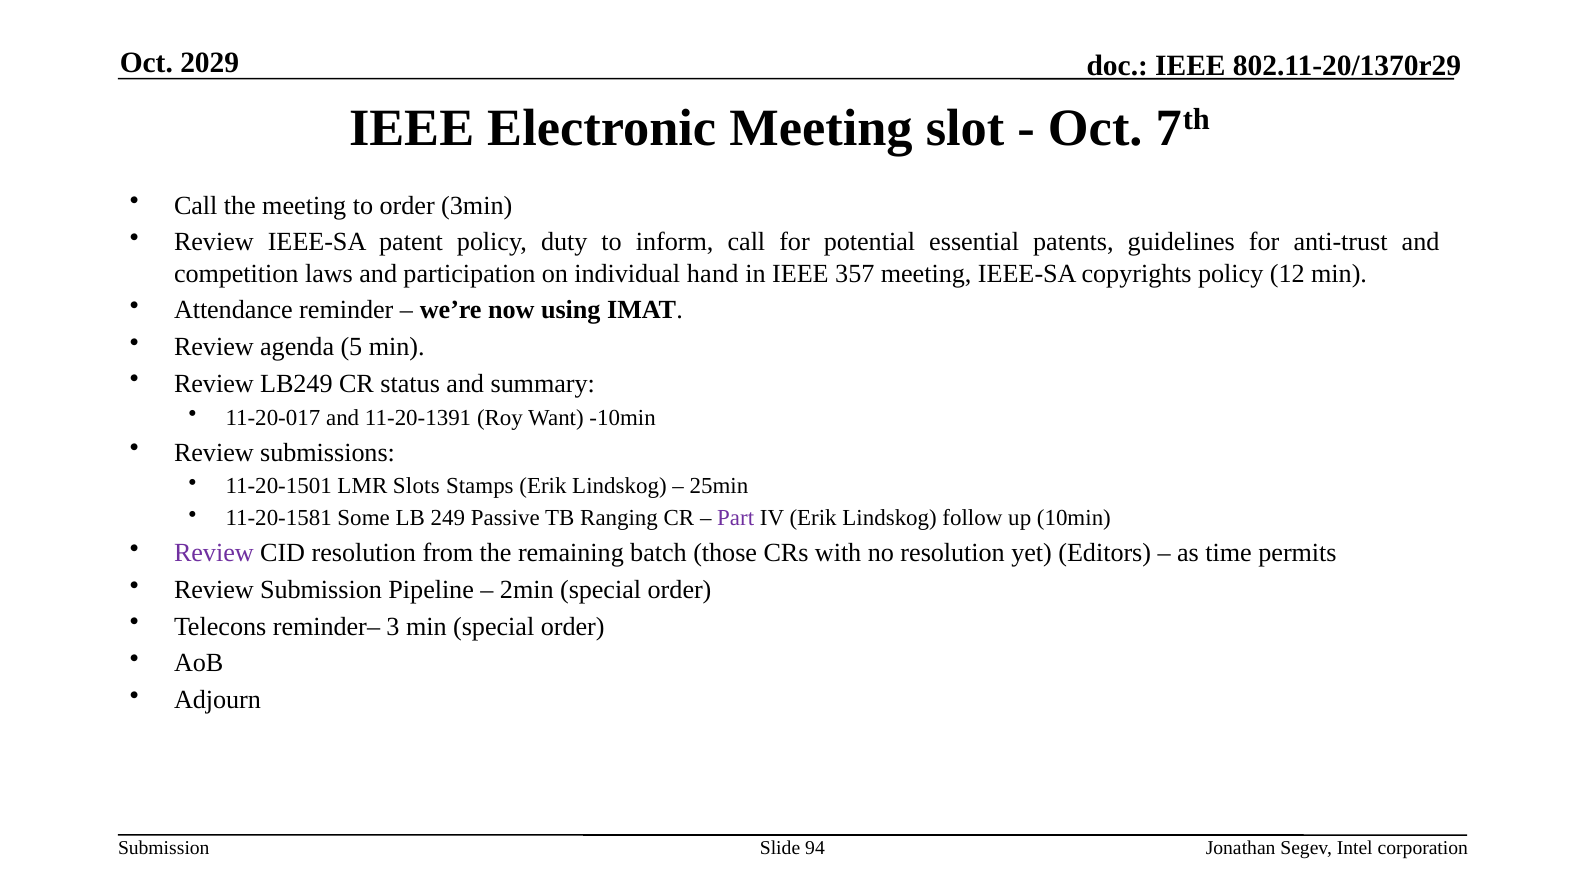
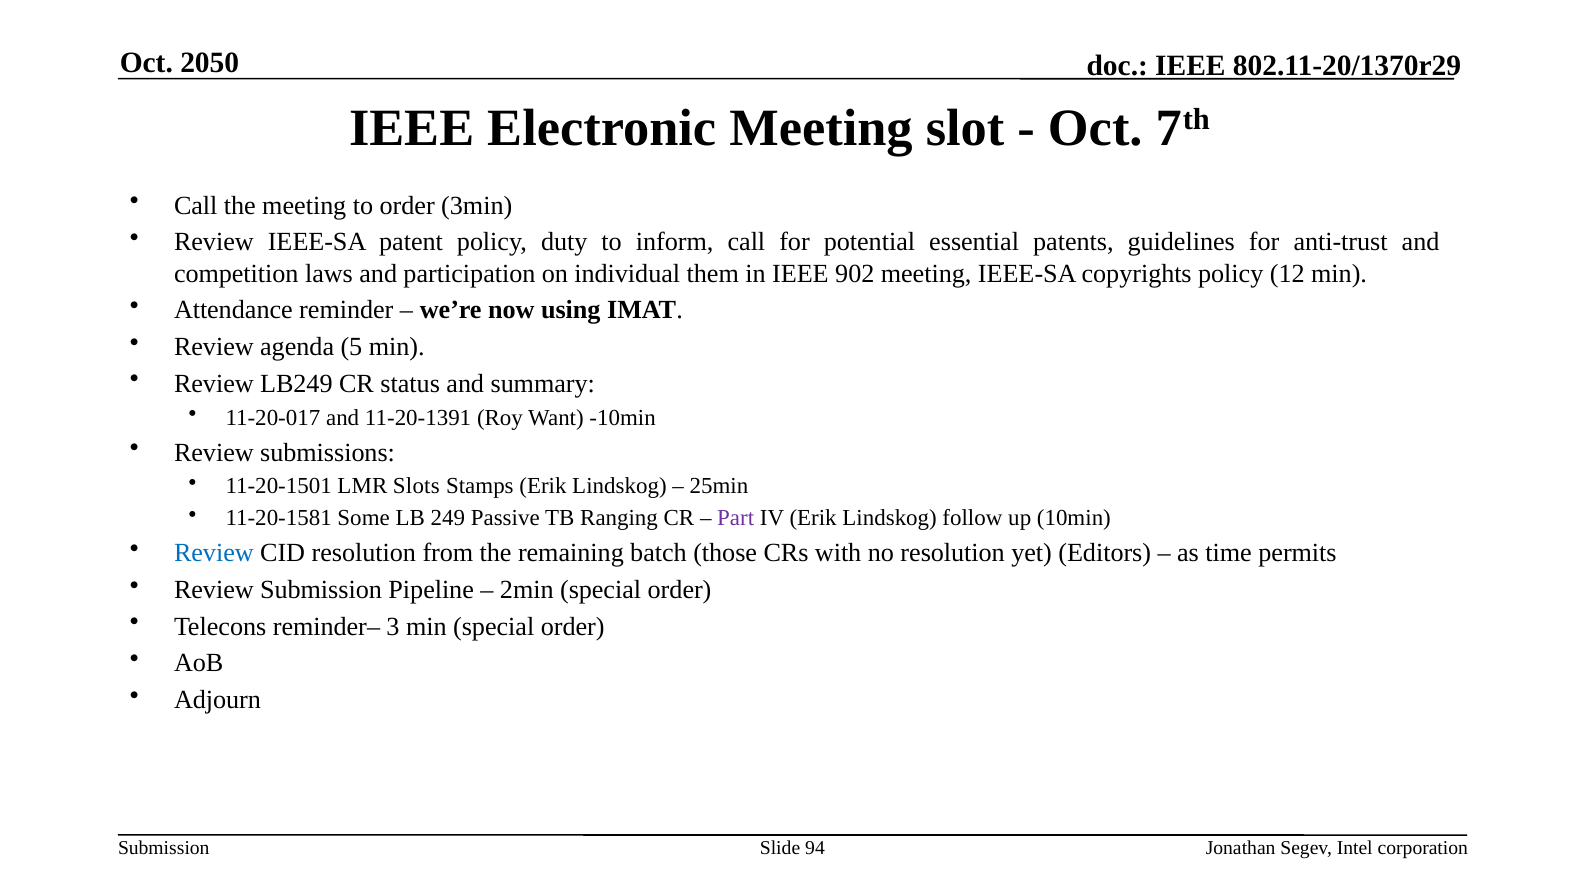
2029: 2029 -> 2050
hand: hand -> them
357: 357 -> 902
Review at (214, 553) colour: purple -> blue
